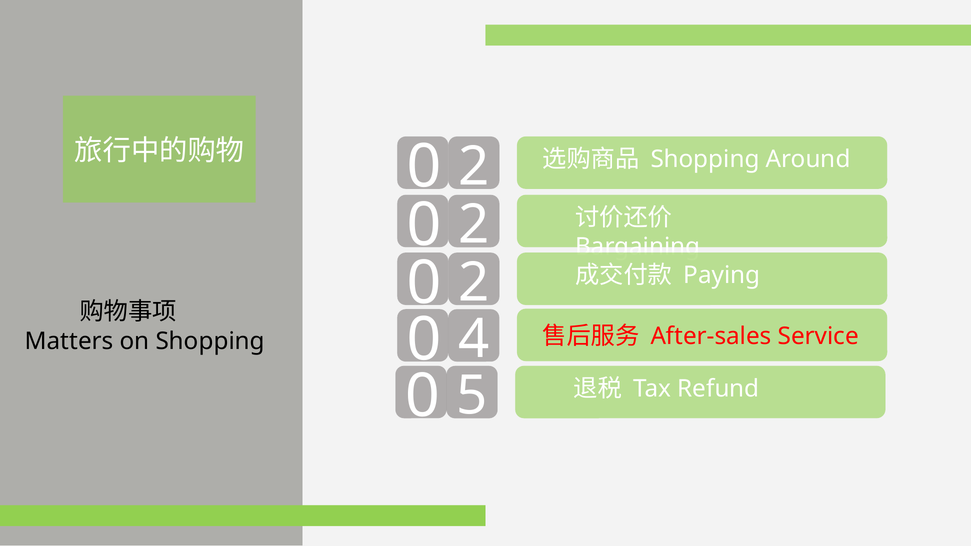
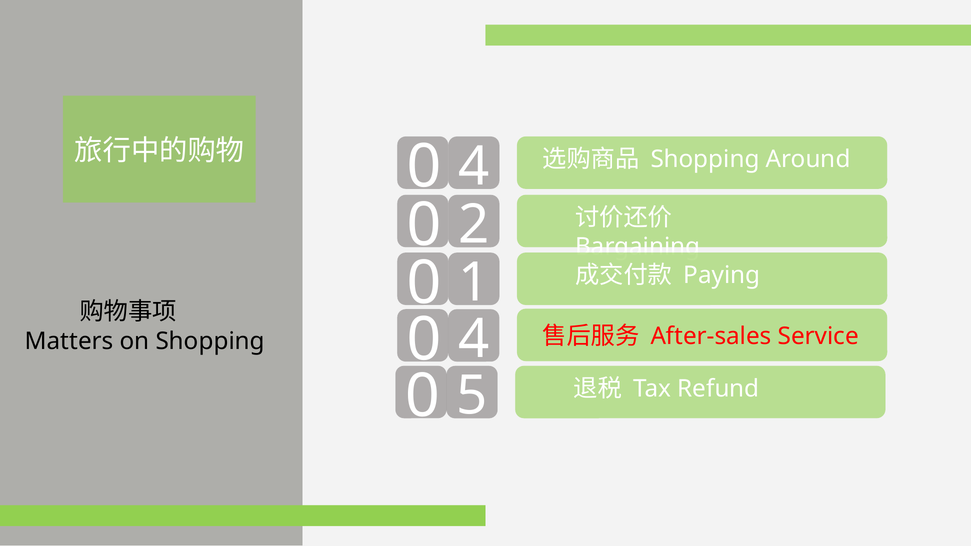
2 at (474, 167): 2 -> 4
2 at (474, 283): 2 -> 1
